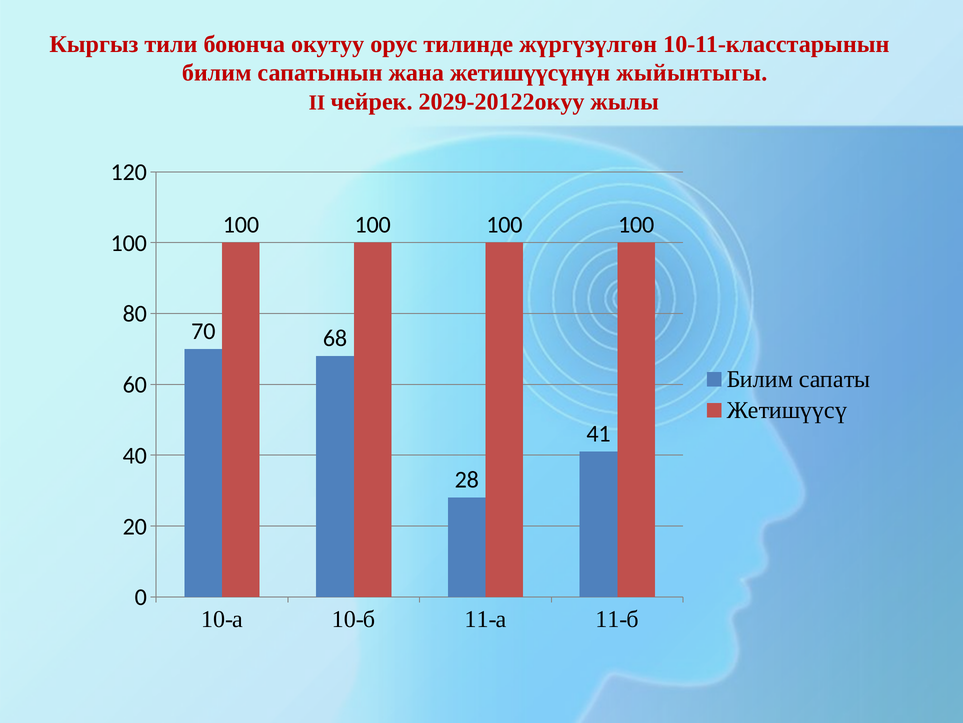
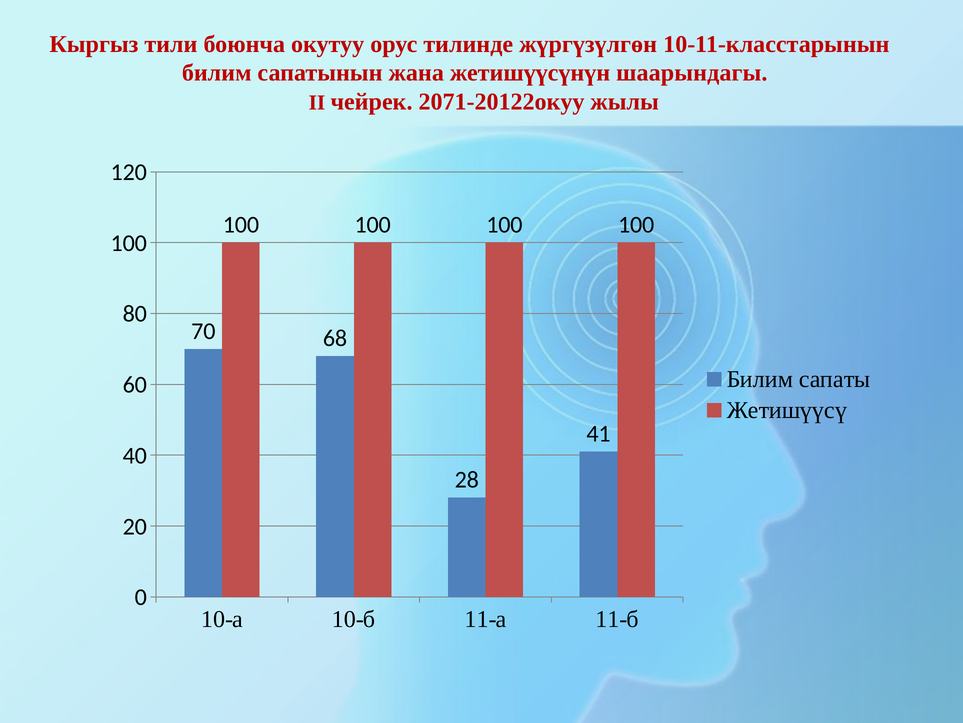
жыйынтыгы: жыйынтыгы -> шаарындагы
2029-20122окуу: 2029-20122окуу -> 2071-20122окуу
